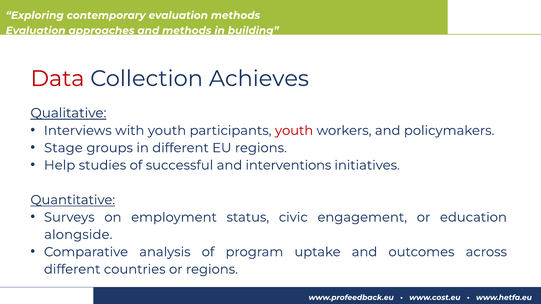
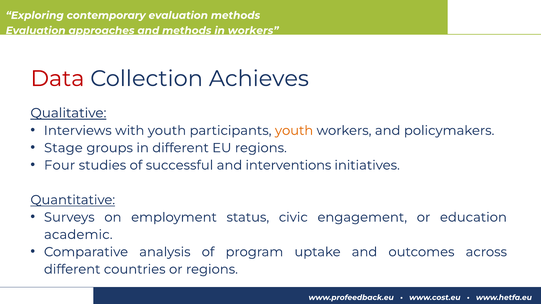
in building: building -> workers
youth at (294, 131) colour: red -> orange
Help: Help -> Four
alongside: alongside -> academic
